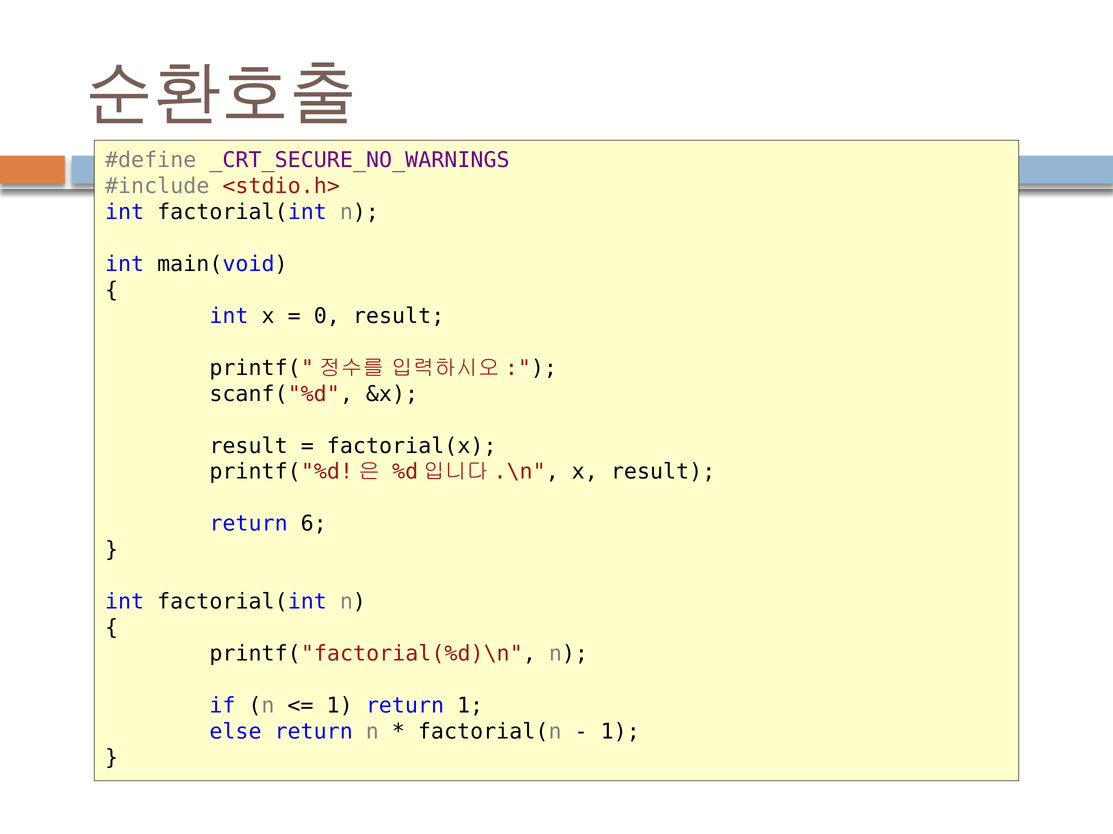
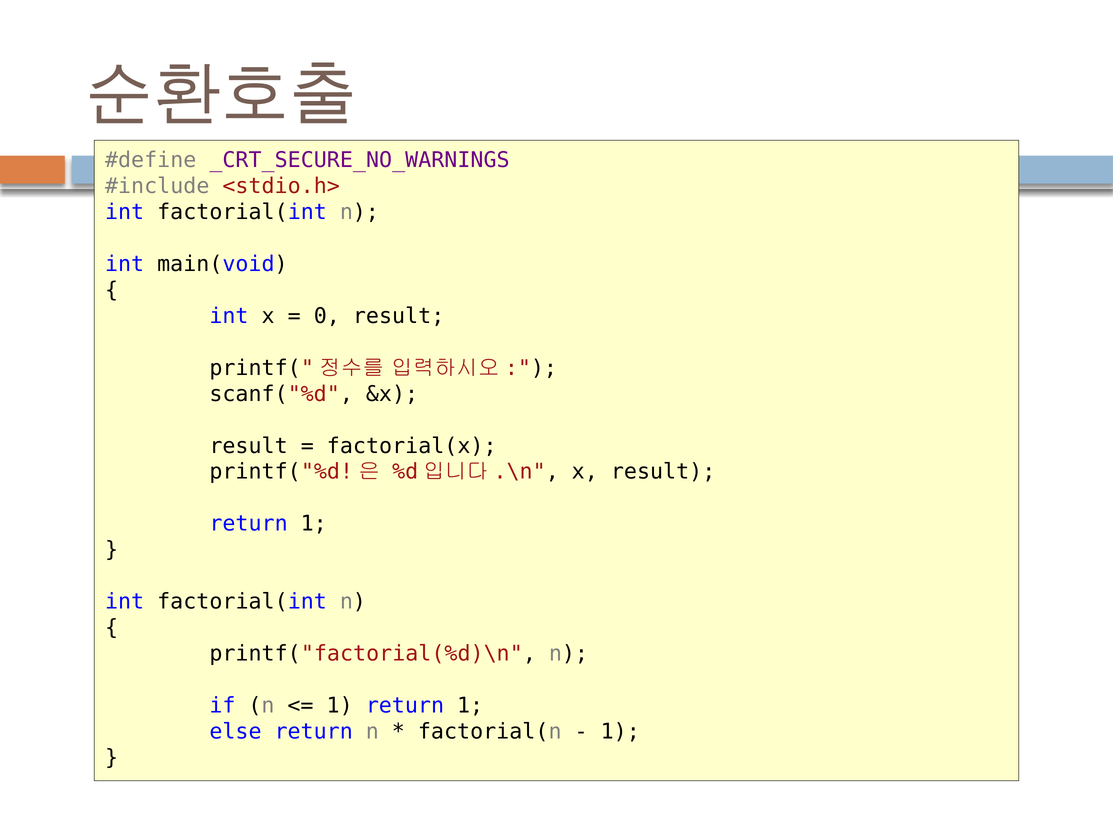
6 at (314, 524): 6 -> 1
